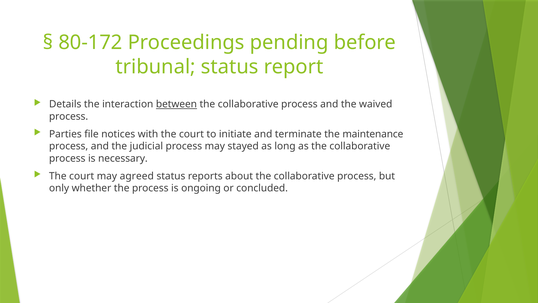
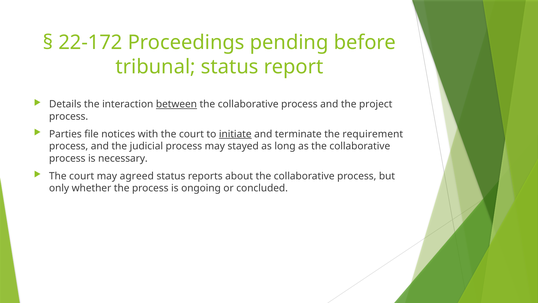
80-172: 80-172 -> 22-172
waived: waived -> project
initiate underline: none -> present
maintenance: maintenance -> requirement
